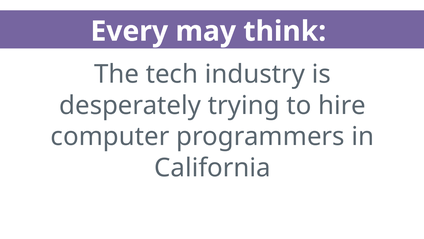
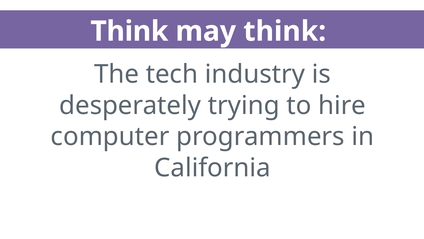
Every at (129, 31): Every -> Think
